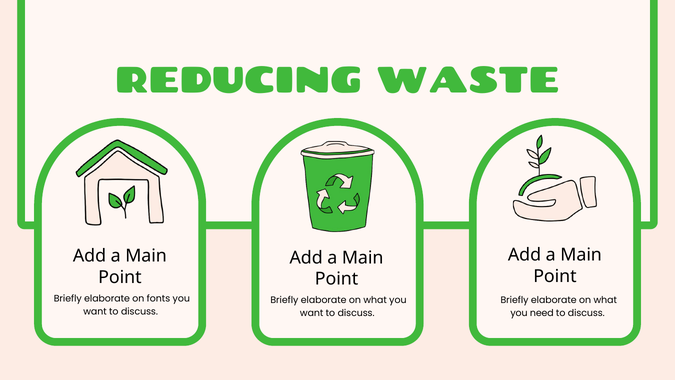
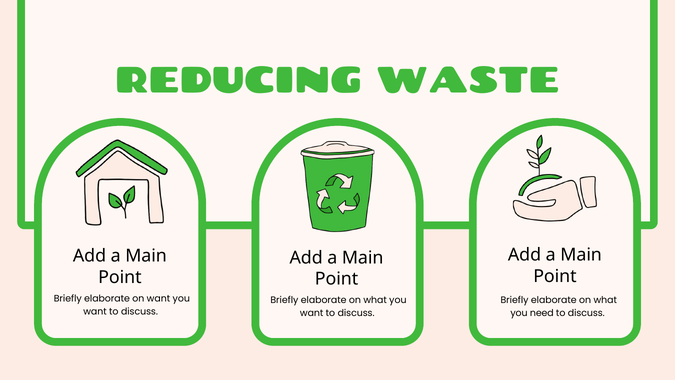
on fonts: fonts -> want
